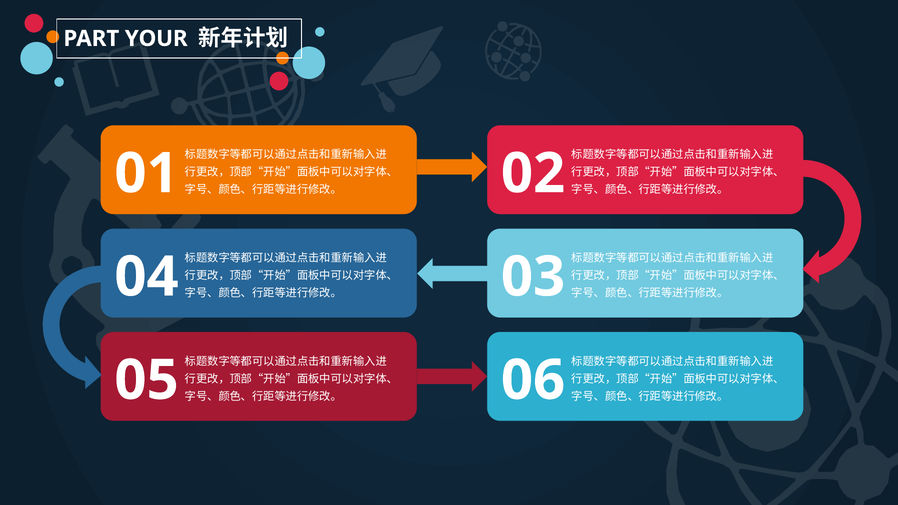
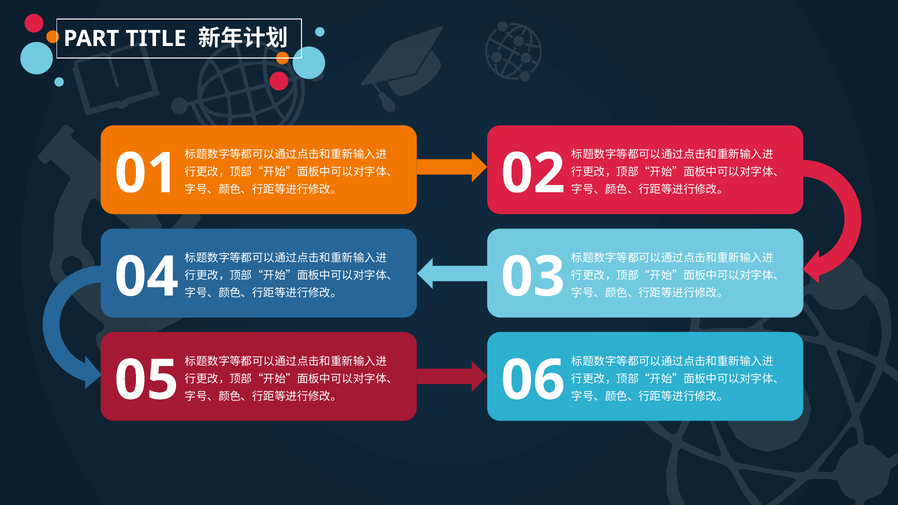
YOUR: YOUR -> TITLE
